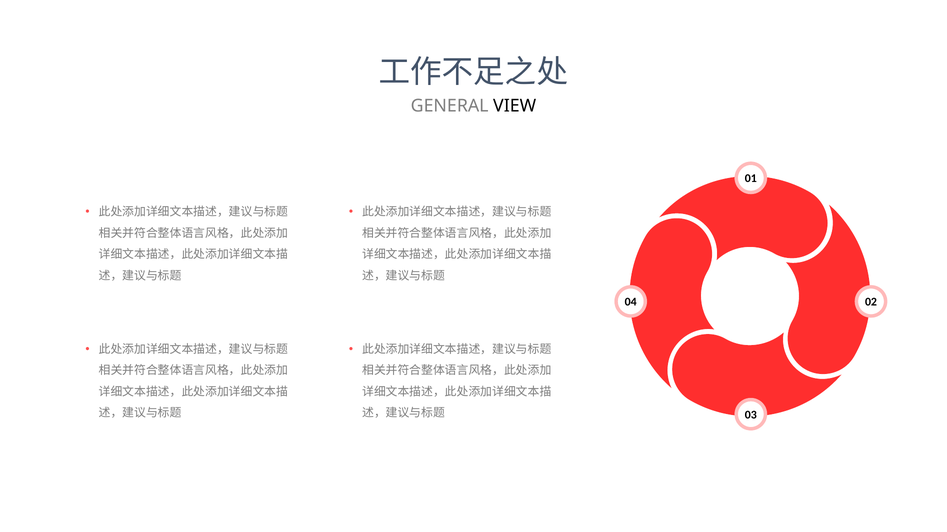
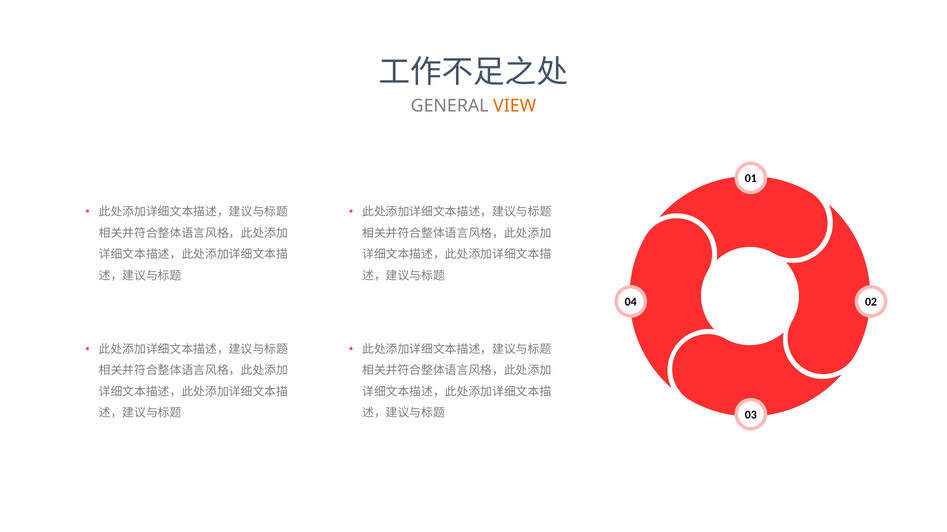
VIEW colour: black -> orange
